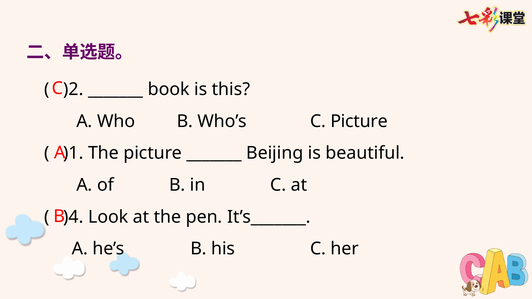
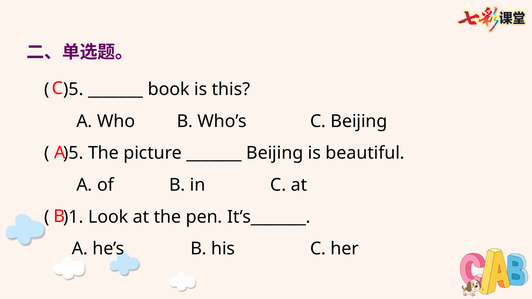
)2 at (73, 89): )2 -> )5
C Picture: Picture -> Beijing
)1 at (73, 153): )1 -> )5
)4: )4 -> )1
